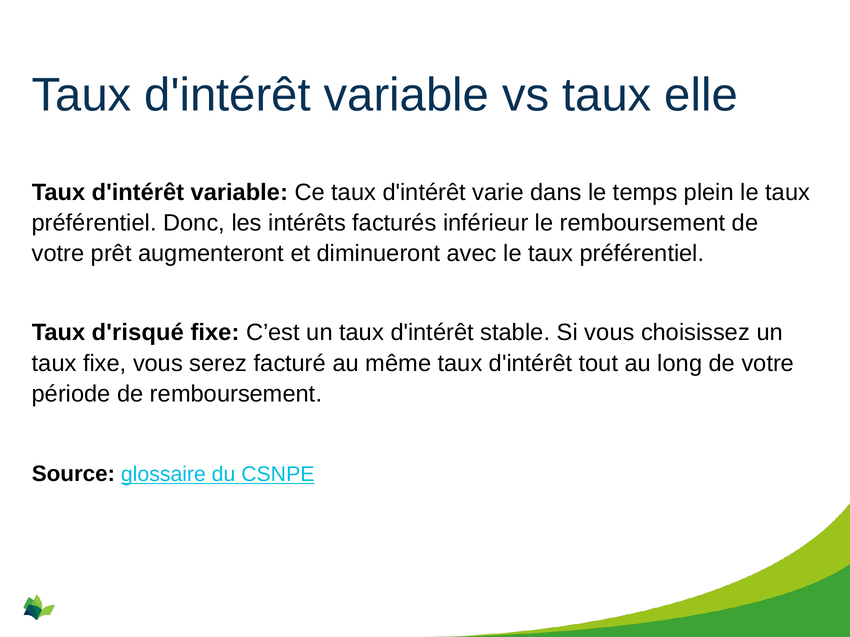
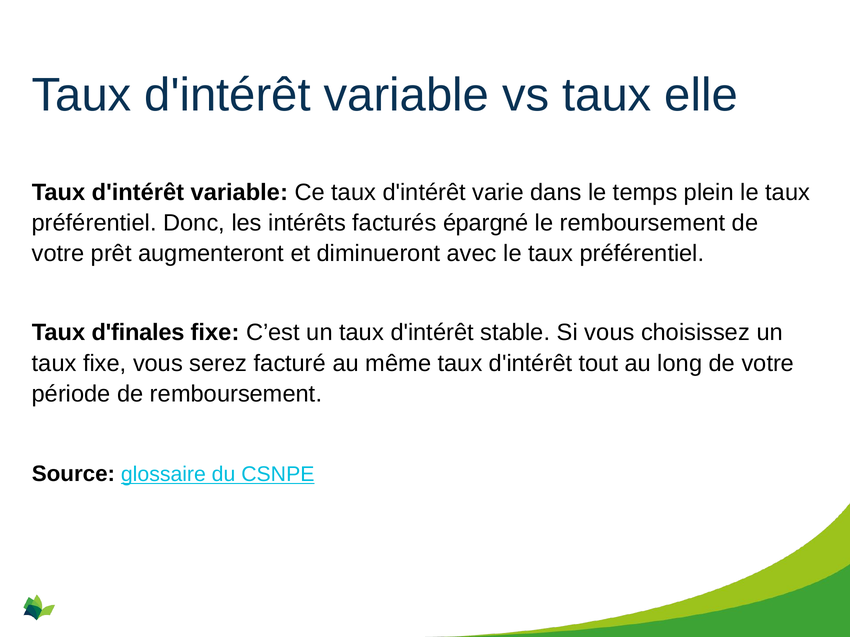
inférieur: inférieur -> épargné
d'risqué: d'risqué -> d'finales
